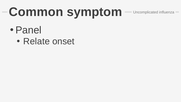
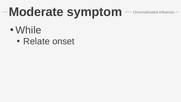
Common: Common -> Moderate
Panel: Panel -> While
